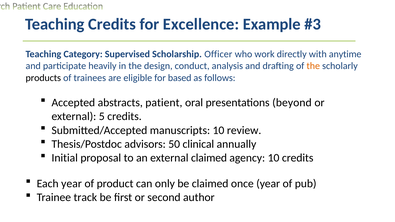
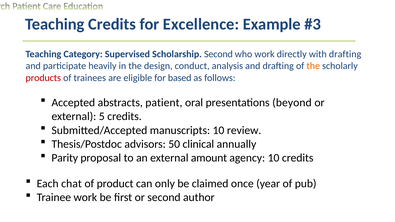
Scholarship Officer: Officer -> Second
with anytime: anytime -> drafting
products colour: black -> red
Initial: Initial -> Parity
external claimed: claimed -> amount
Each year: year -> chat
Trainee track: track -> work
